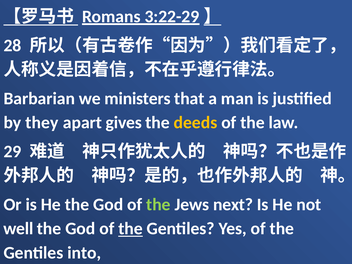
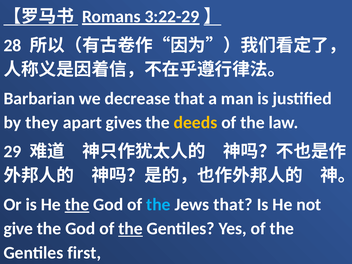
ministers: ministers -> decrease
the at (77, 205) underline: none -> present
the at (158, 205) colour: light green -> light blue
Jews next: next -> that
well: well -> give
into: into -> first
